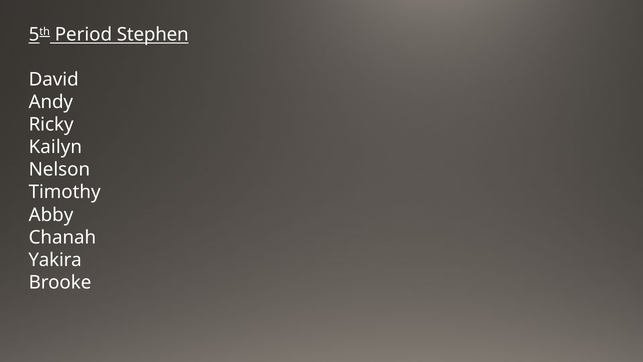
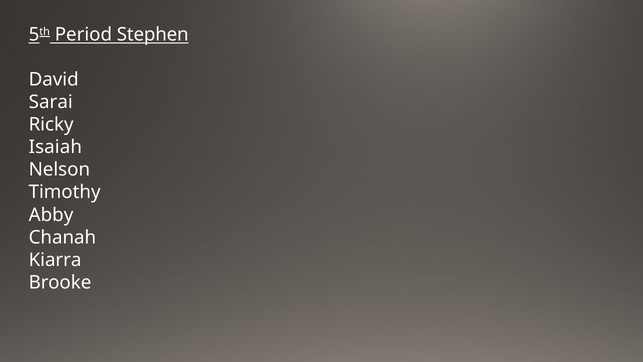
Andy: Andy -> Sarai
Kailyn: Kailyn -> Isaiah
Yakira: Yakira -> Kiarra
